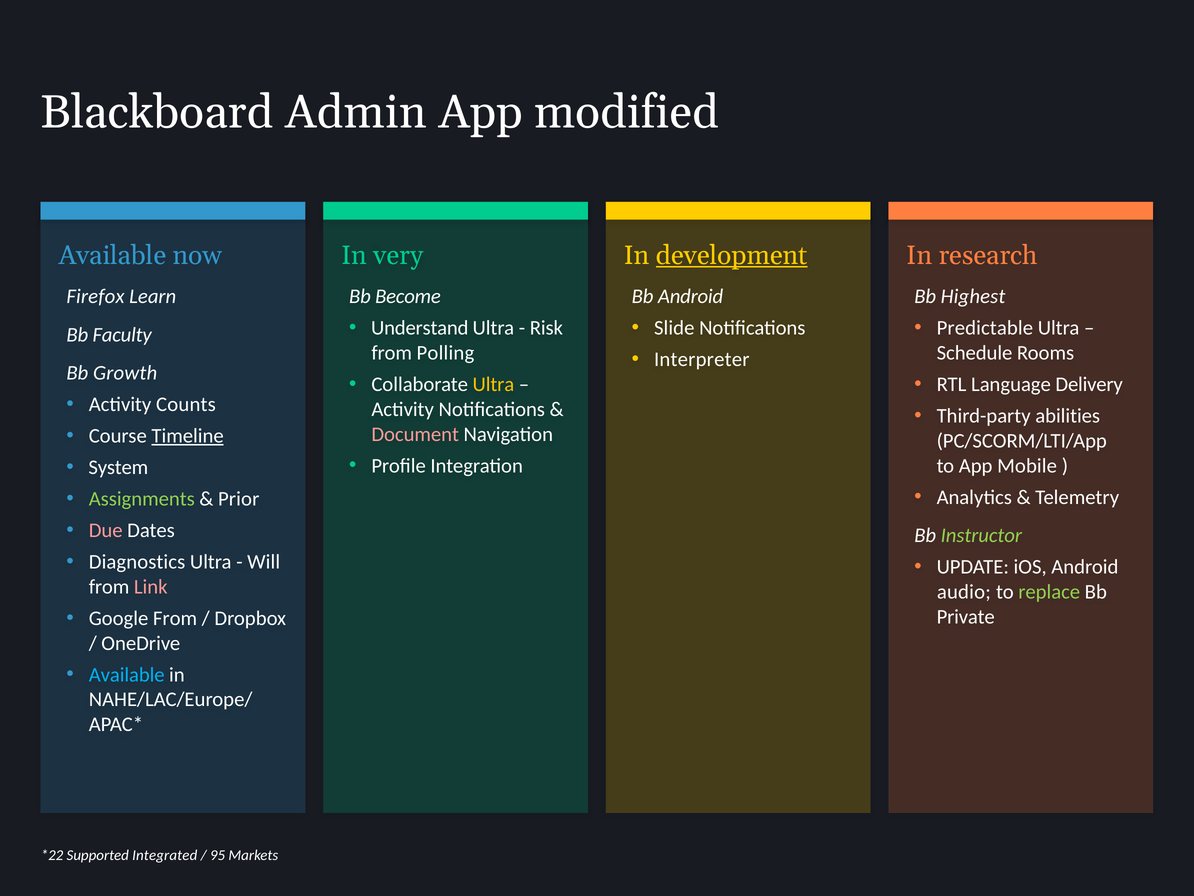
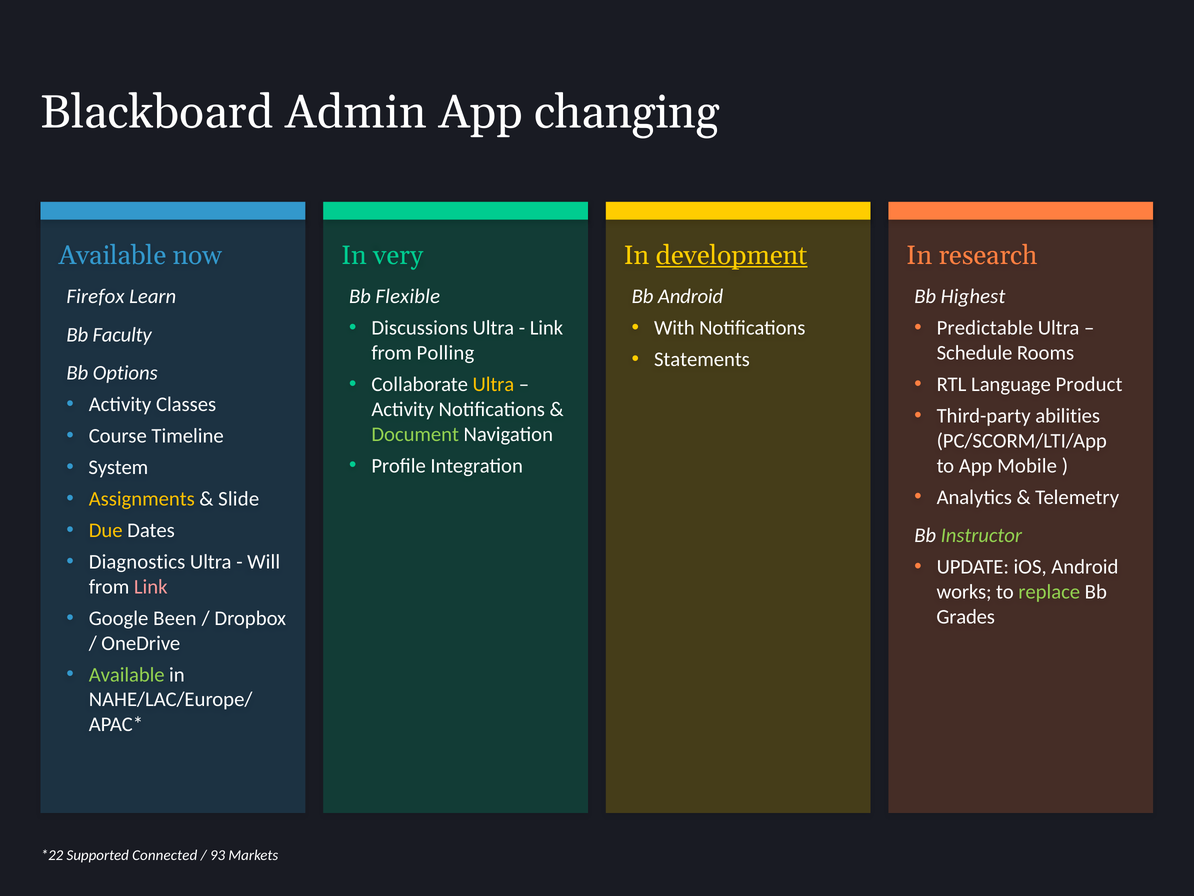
modified: modified -> changing
Become: Become -> Flexible
Understand: Understand -> Discussions
Risk at (546, 328): Risk -> Link
Slide: Slide -> With
Interpreter: Interpreter -> Statements
Growth: Growth -> Options
Delivery: Delivery -> Product
Counts: Counts -> Classes
Timeline underline: present -> none
Document colour: pink -> light green
Assignments colour: light green -> yellow
Prior: Prior -> Slide
Due colour: pink -> yellow
audio: audio -> works
Google From: From -> Been
Private: Private -> Grades
Available at (127, 674) colour: light blue -> light green
Integrated: Integrated -> Connected
95: 95 -> 93
